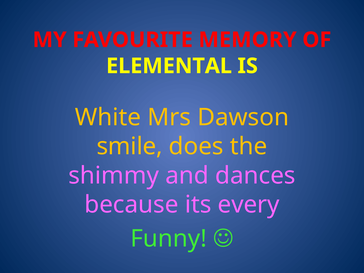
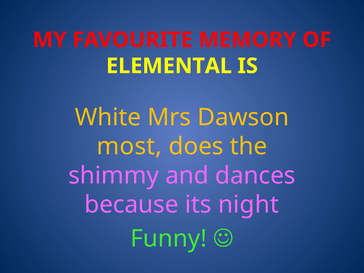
smile: smile -> most
every: every -> night
